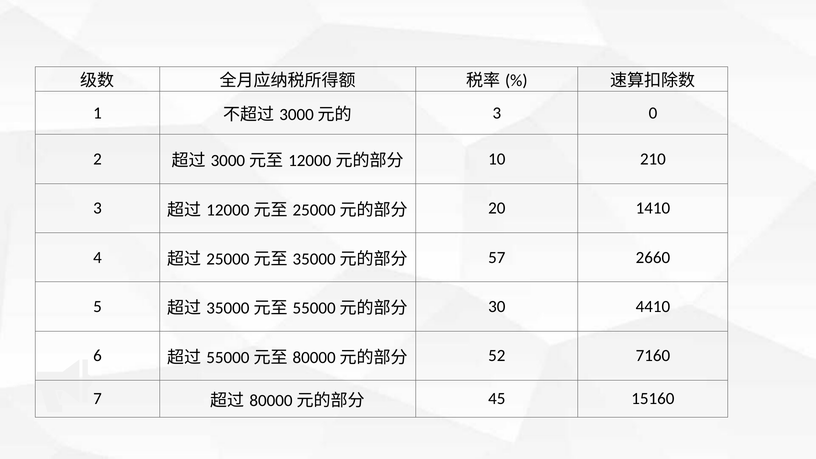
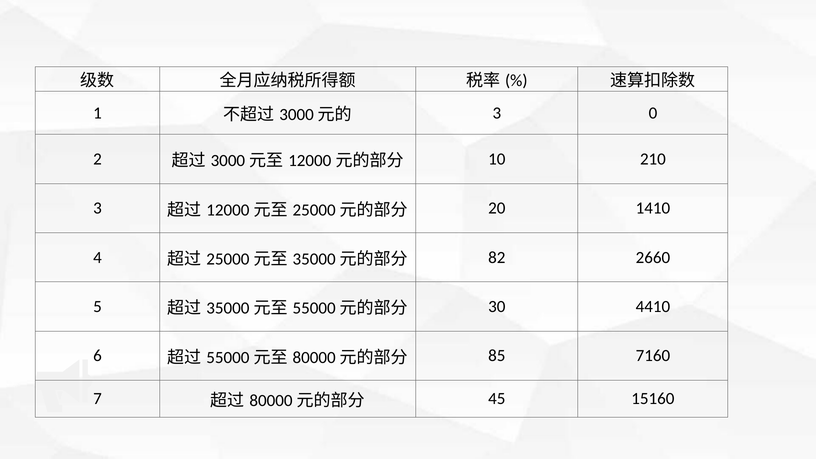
57: 57 -> 82
52: 52 -> 85
